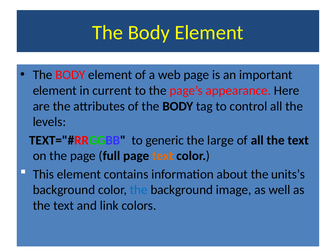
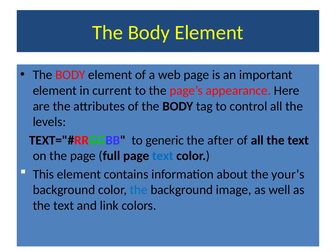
large: large -> after
text at (163, 156) colour: orange -> blue
units’s: units’s -> your’s
